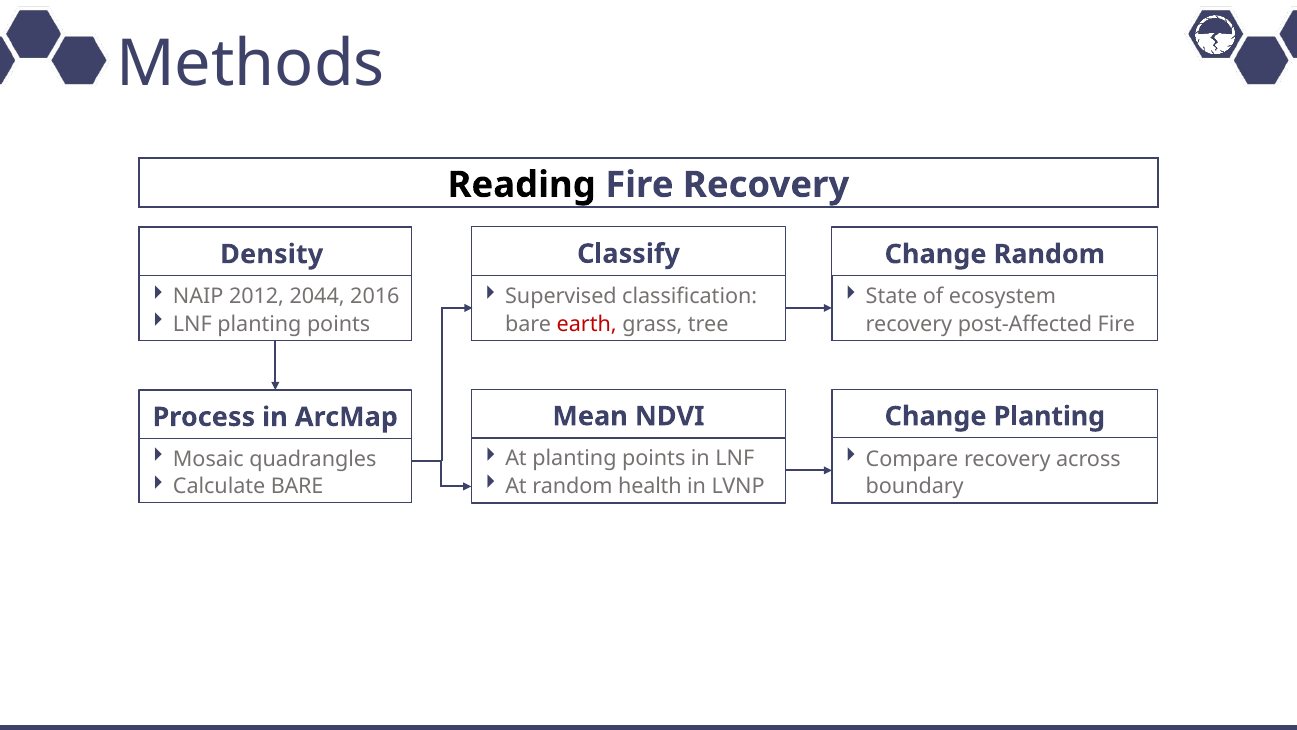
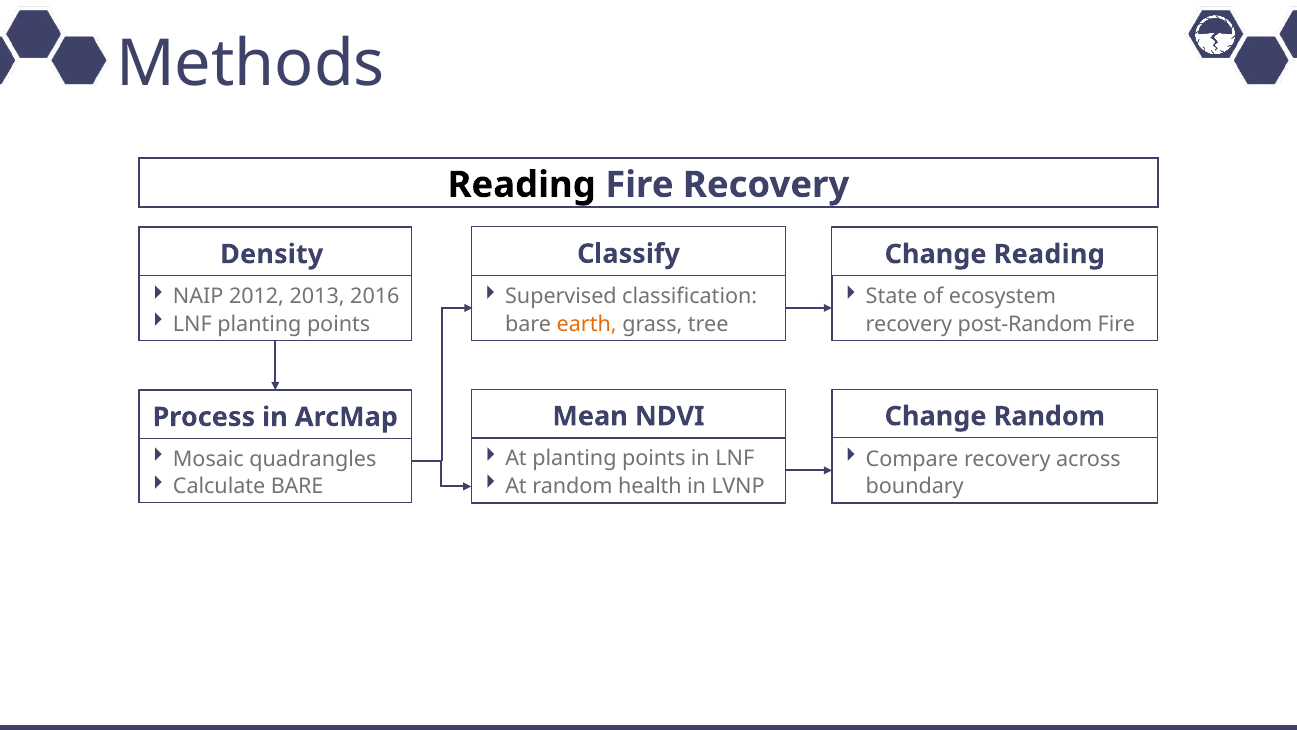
Change Random: Random -> Reading
2044: 2044 -> 2013
earth colour: red -> orange
post-Affected: post-Affected -> post-Random
Change Planting: Planting -> Random
